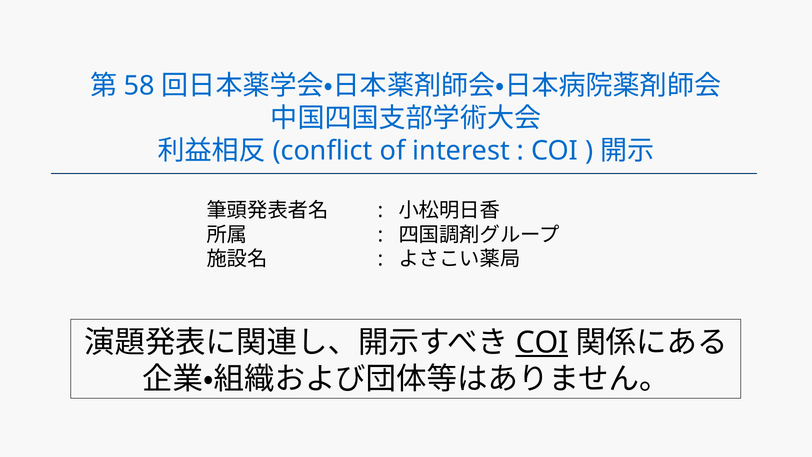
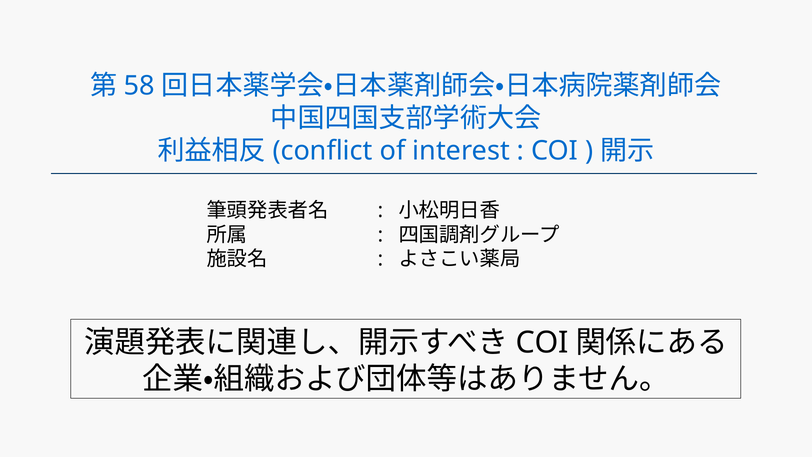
COI at (542, 343) underline: present -> none
